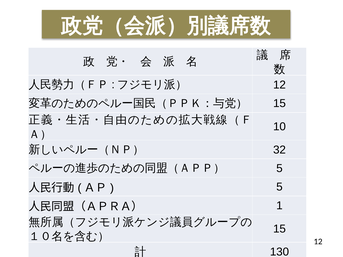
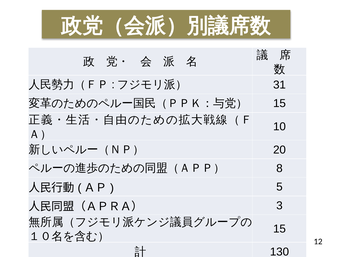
12 at (279, 85): 12 -> 31
32: 32 -> 20
5 at (279, 169): 5 -> 8
1: 1 -> 3
